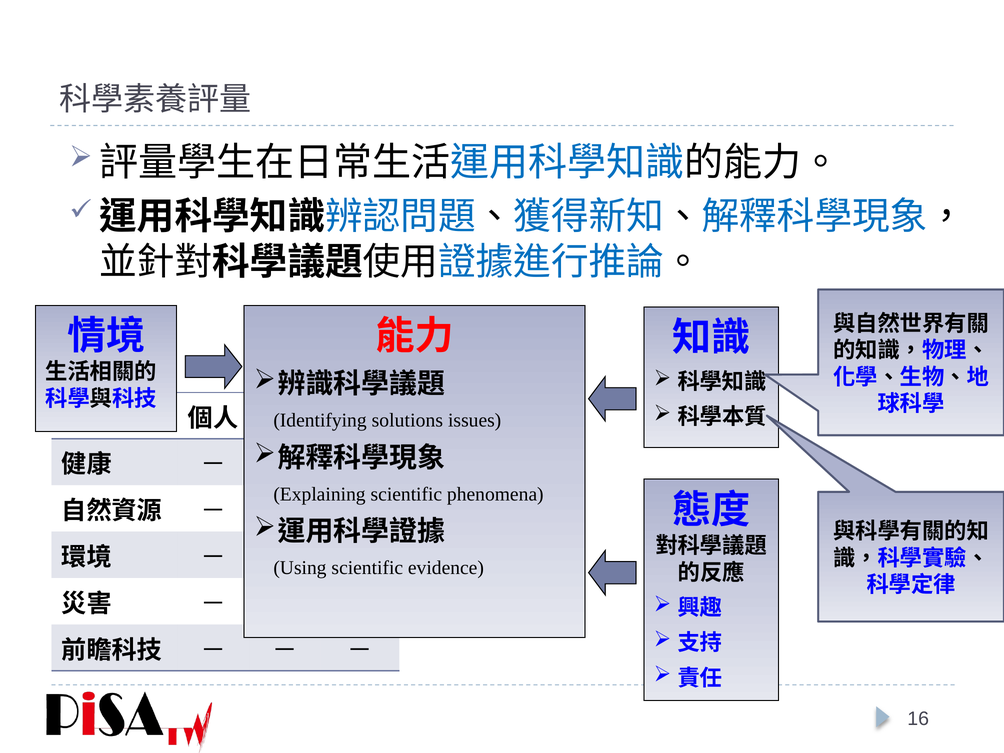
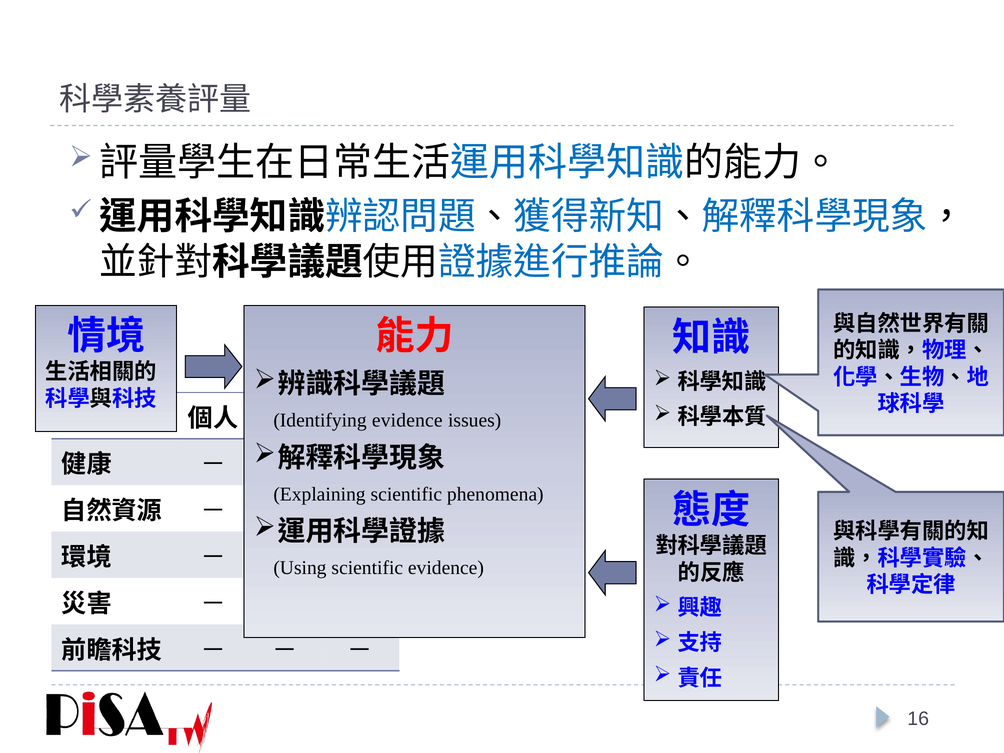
solutions at (407, 421): solutions -> evidence
